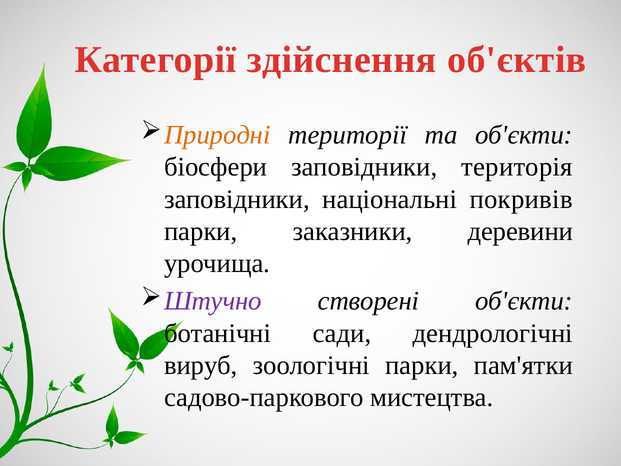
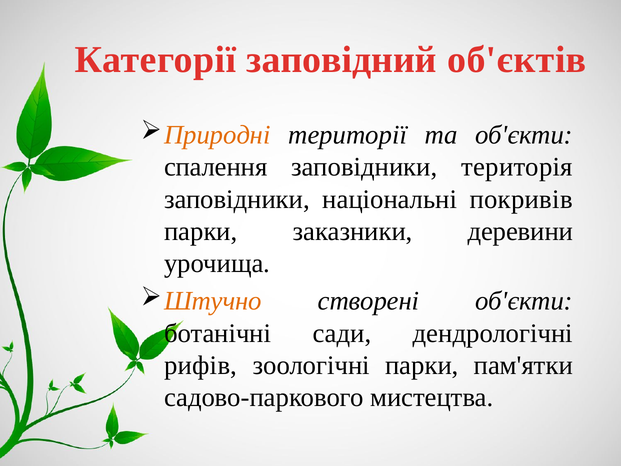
здійснення: здійснення -> заповідний
біосфери: біосфери -> спалення
Штучно colour: purple -> orange
вируб: вируб -> рифів
